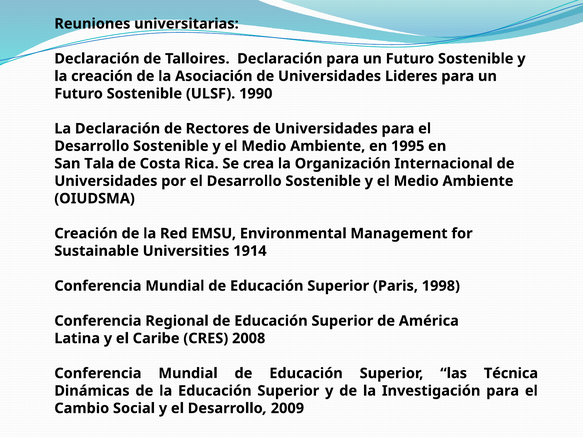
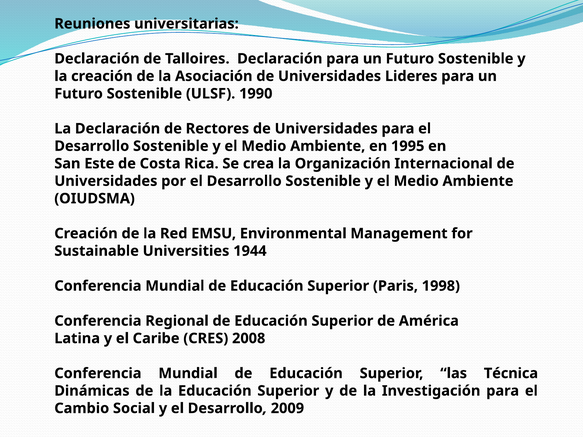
Tala: Tala -> Este
1914: 1914 -> 1944
